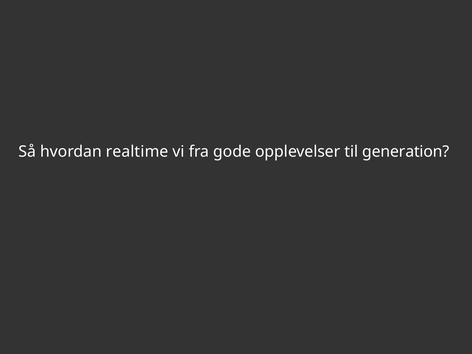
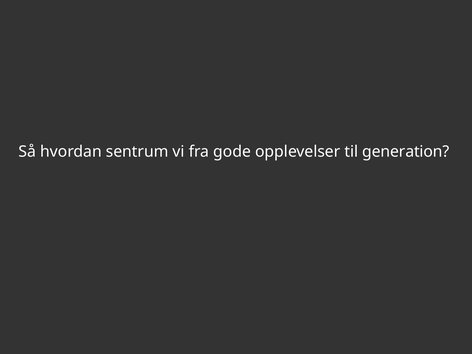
realtime: realtime -> sentrum
